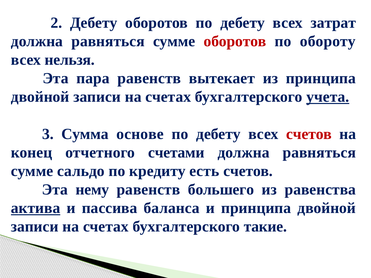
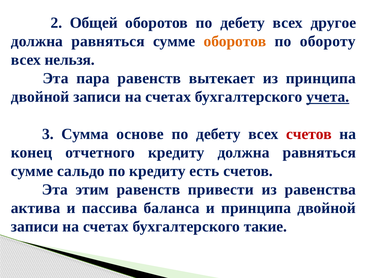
2 Дебету: Дебету -> Общей
затрат: затрат -> другое
оборотов at (235, 41) colour: red -> orange
отчетного счетами: счетами -> кредиту
нему: нему -> этим
большего: большего -> привести
актива underline: present -> none
